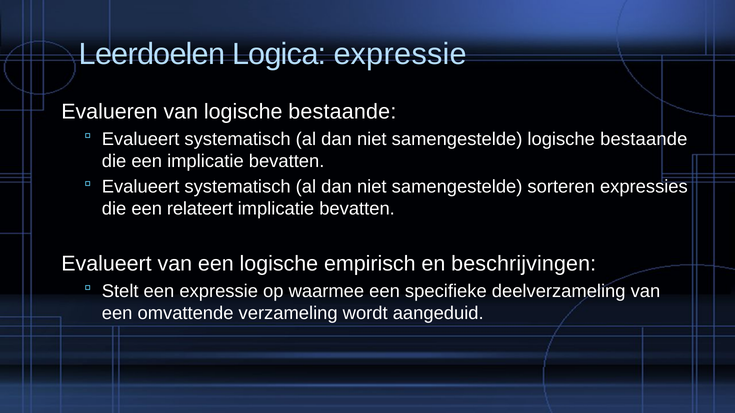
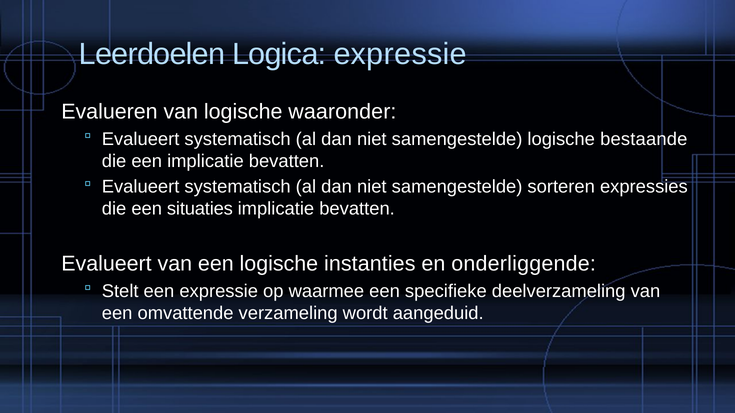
van logische bestaande: bestaande -> waaronder
relateert: relateert -> situaties
empirisch: empirisch -> instanties
beschrijvingen: beschrijvingen -> onderliggende
